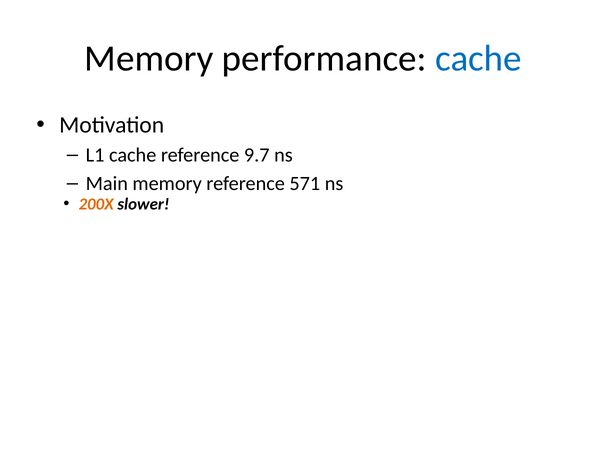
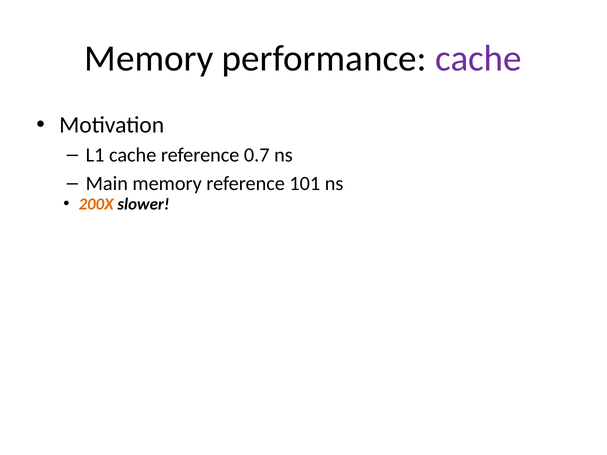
cache at (478, 59) colour: blue -> purple
9.7: 9.7 -> 0.7
571: 571 -> 101
